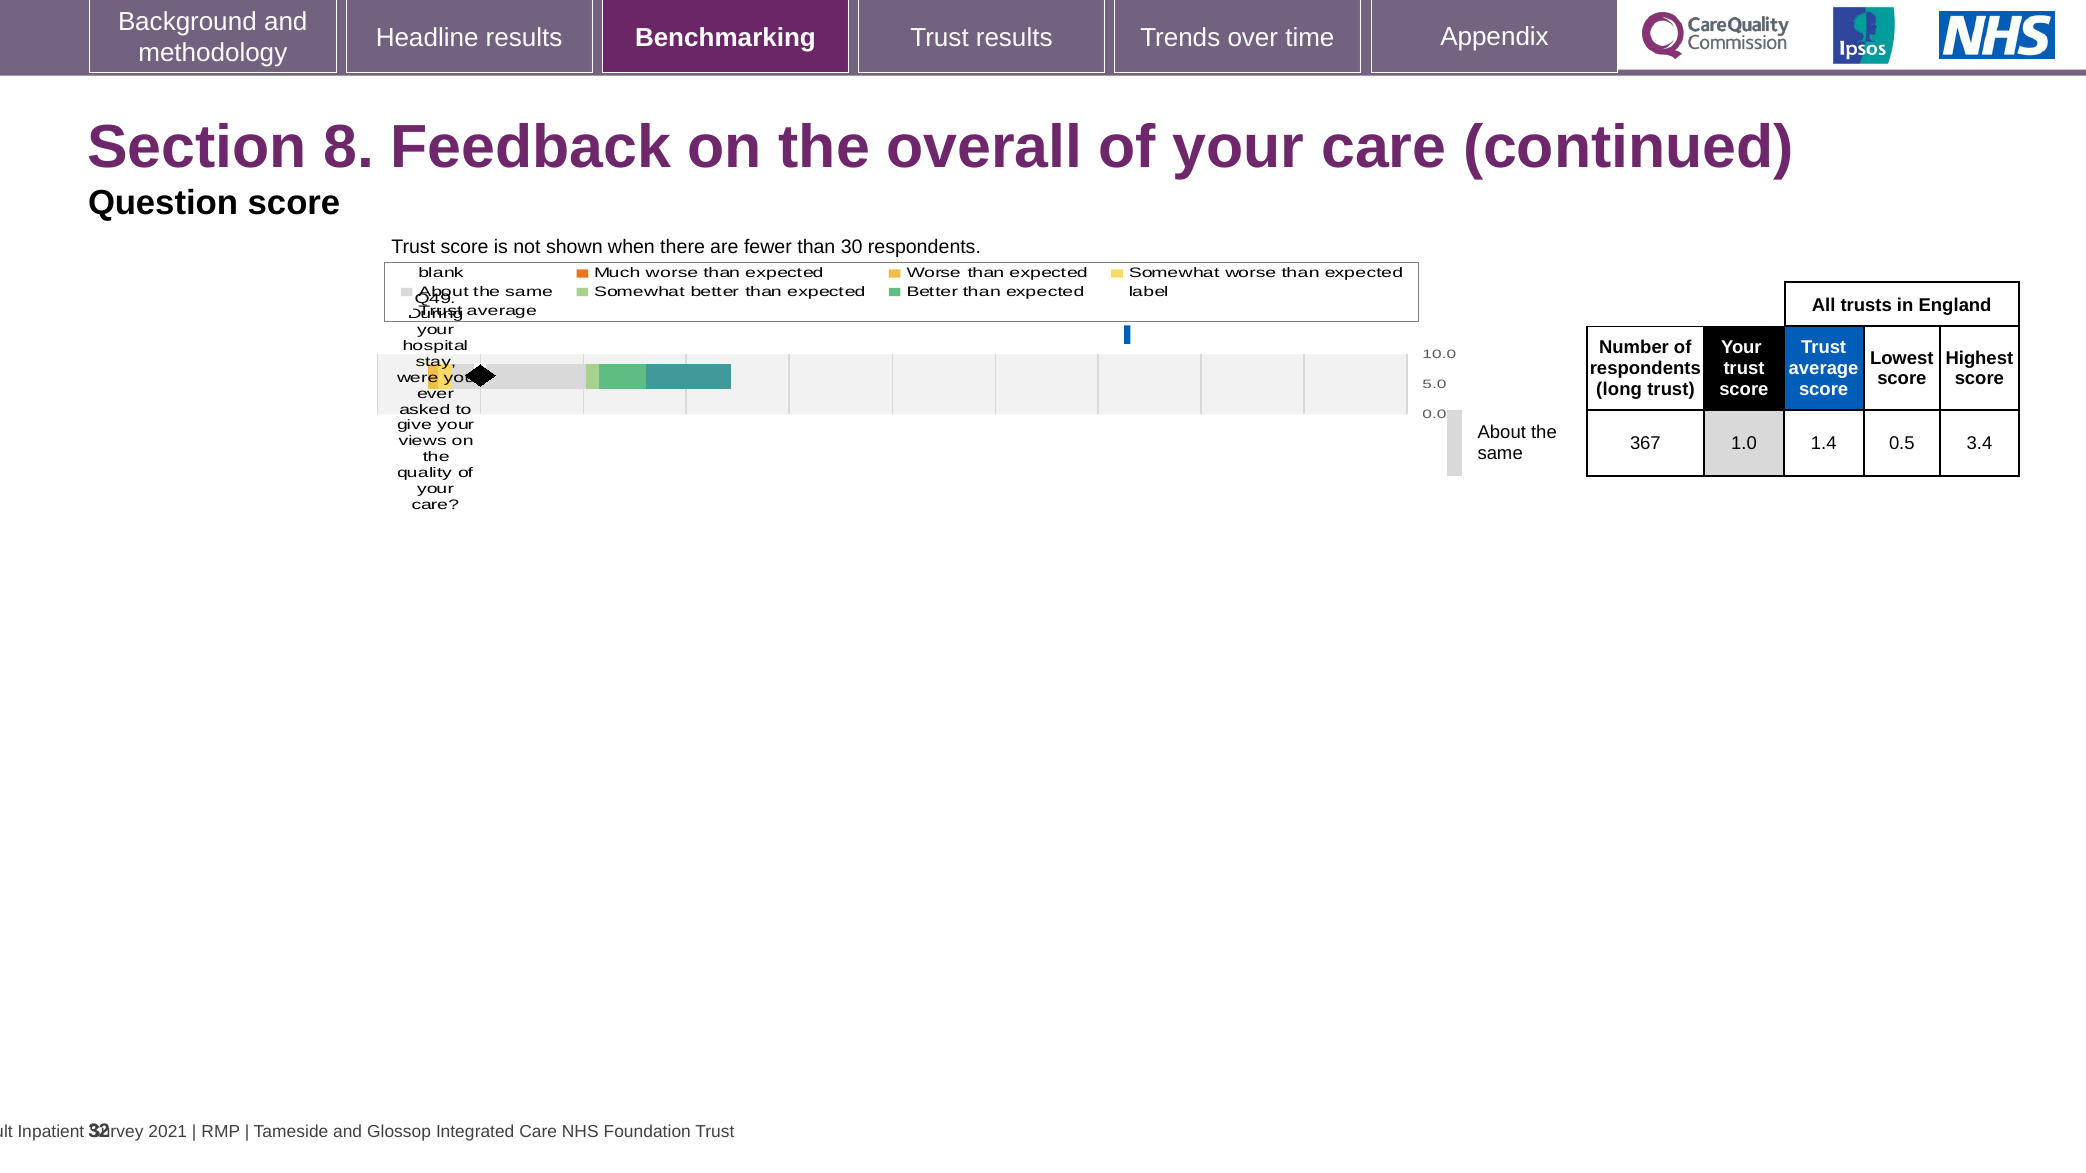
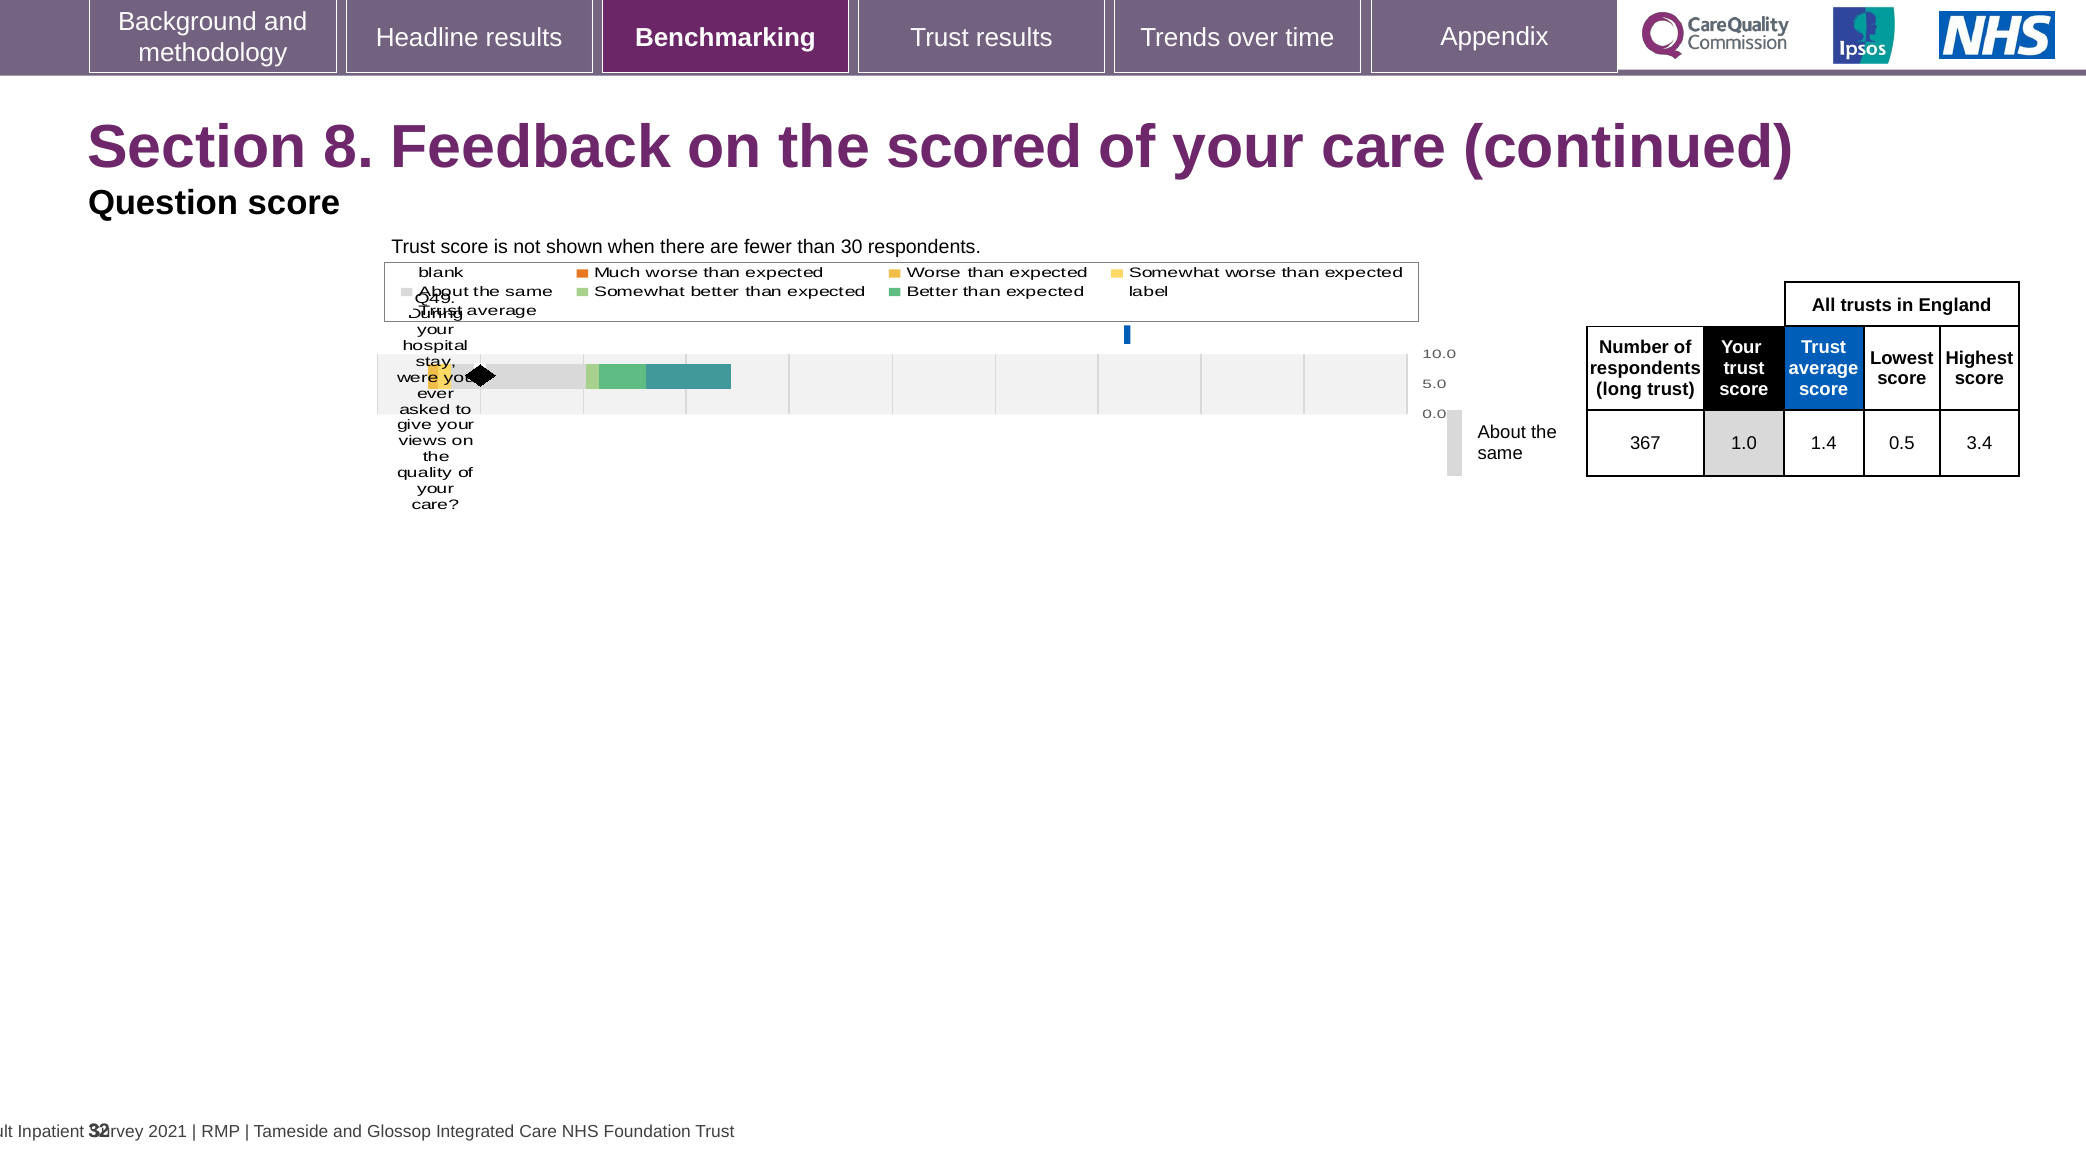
overall: overall -> scored
